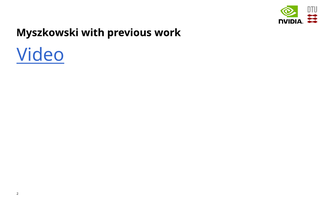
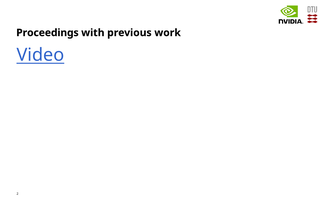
Myszkowski: Myszkowski -> Proceedings
